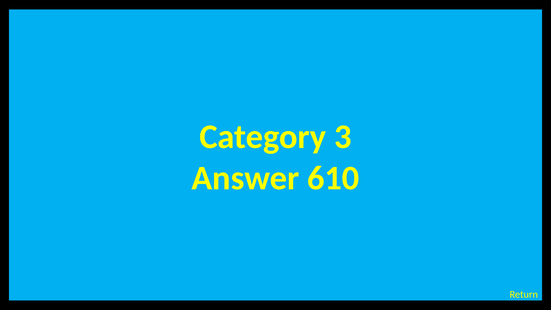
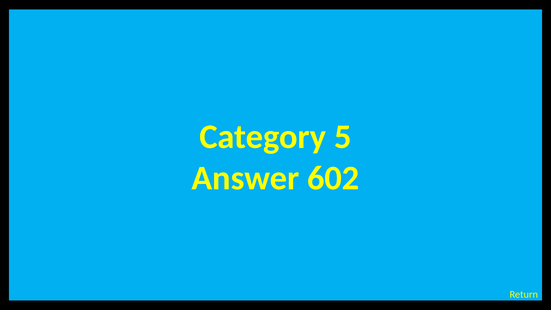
3: 3 -> 5
610: 610 -> 602
